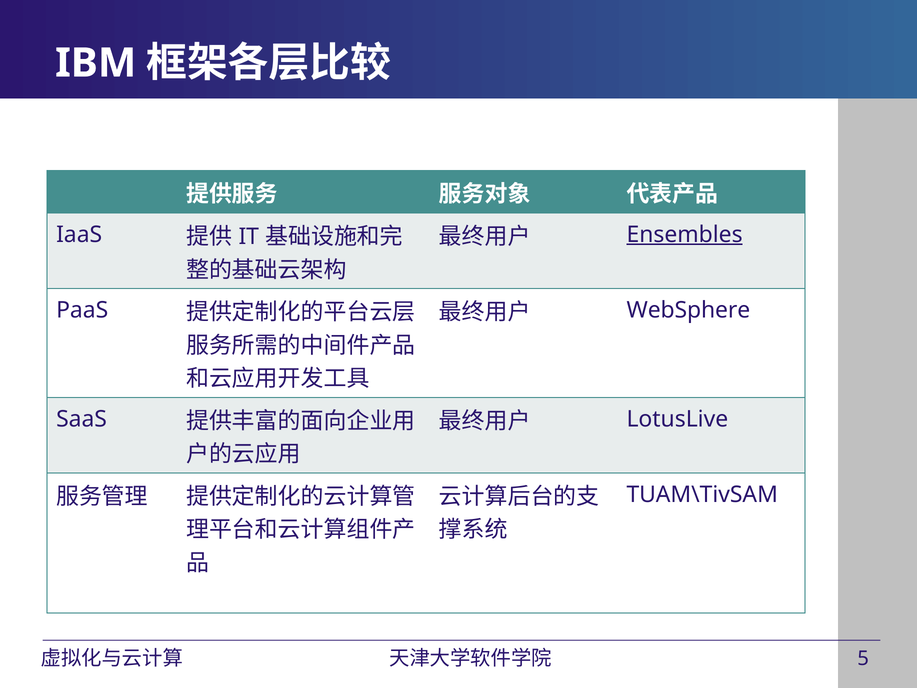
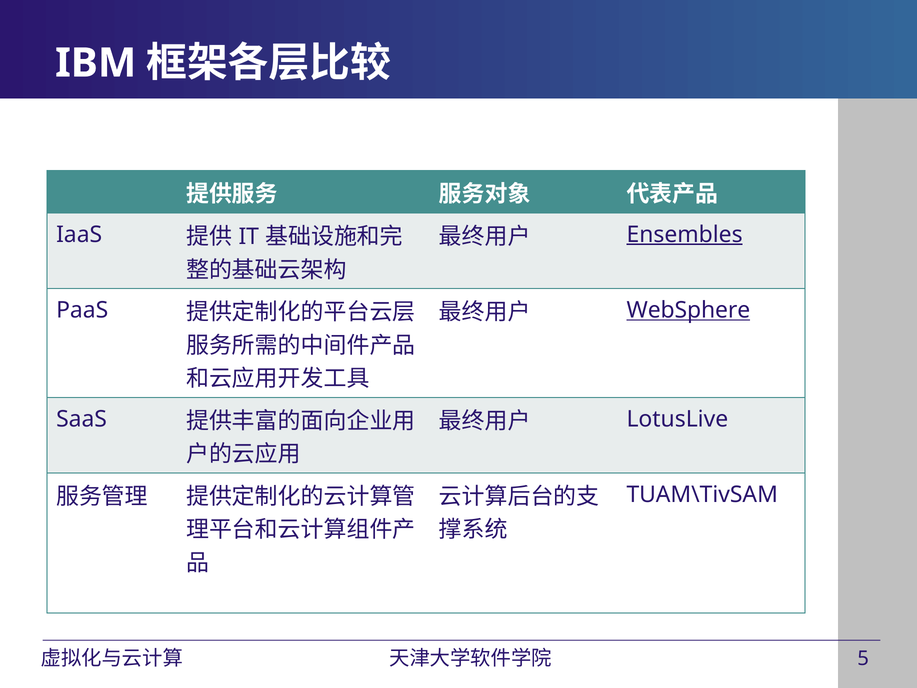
WebSphere underline: none -> present
